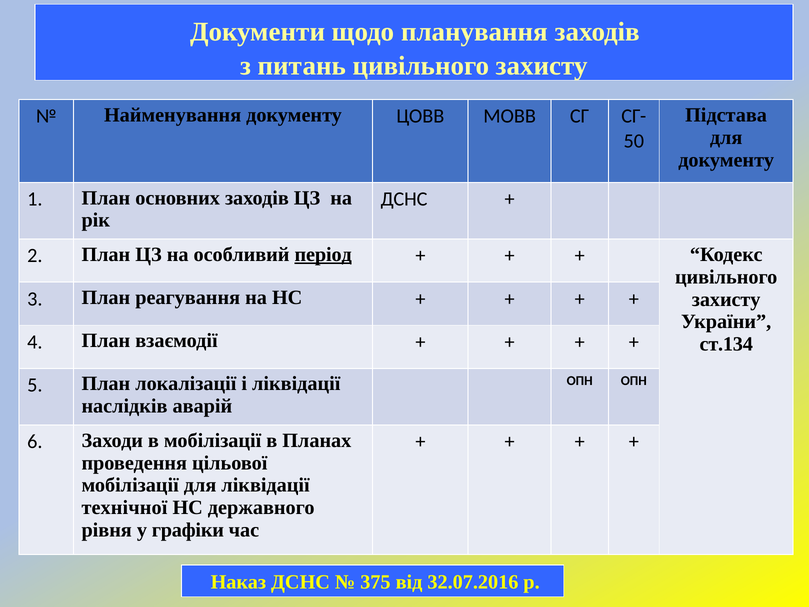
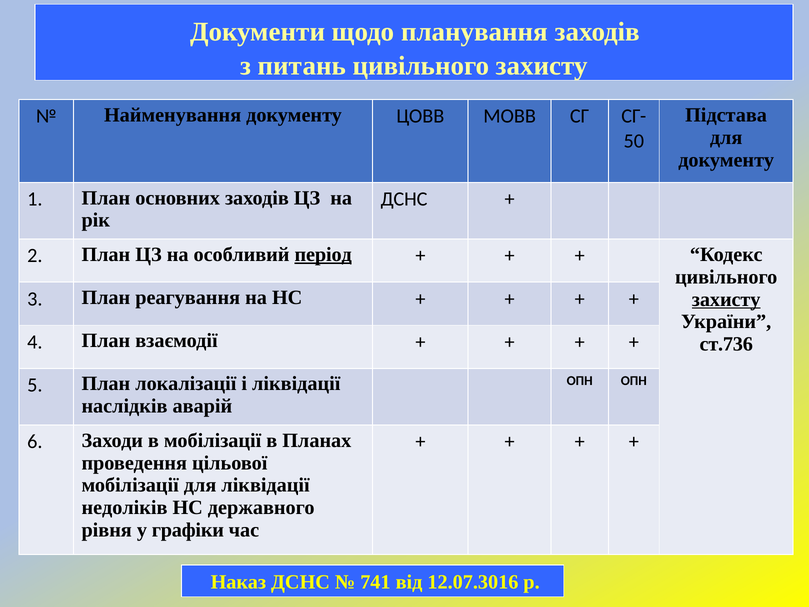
захисту at (726, 299) underline: none -> present
ст.134: ст.134 -> ст.736
технічної: технічної -> недоліків
375: 375 -> 741
32.07.2016: 32.07.2016 -> 12.07.3016
